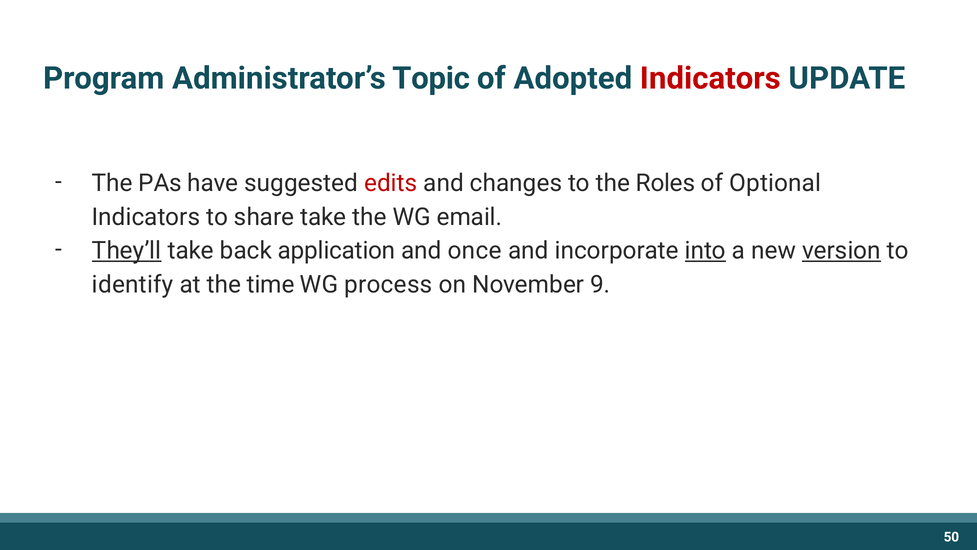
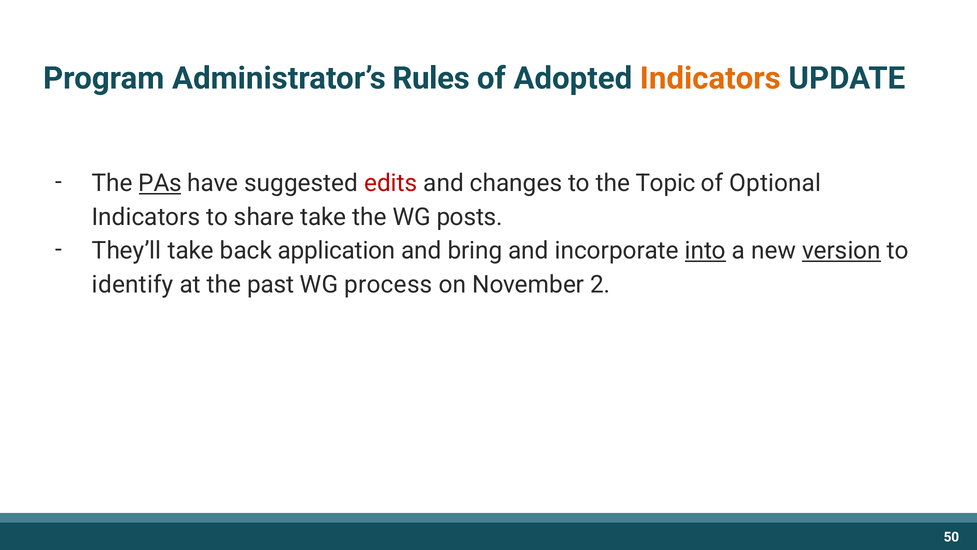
Topic: Topic -> Rules
Indicators at (710, 78) colour: red -> orange
PAs underline: none -> present
Roles: Roles -> Topic
email: email -> posts
They’ll underline: present -> none
once: once -> bring
time: time -> past
9: 9 -> 2
